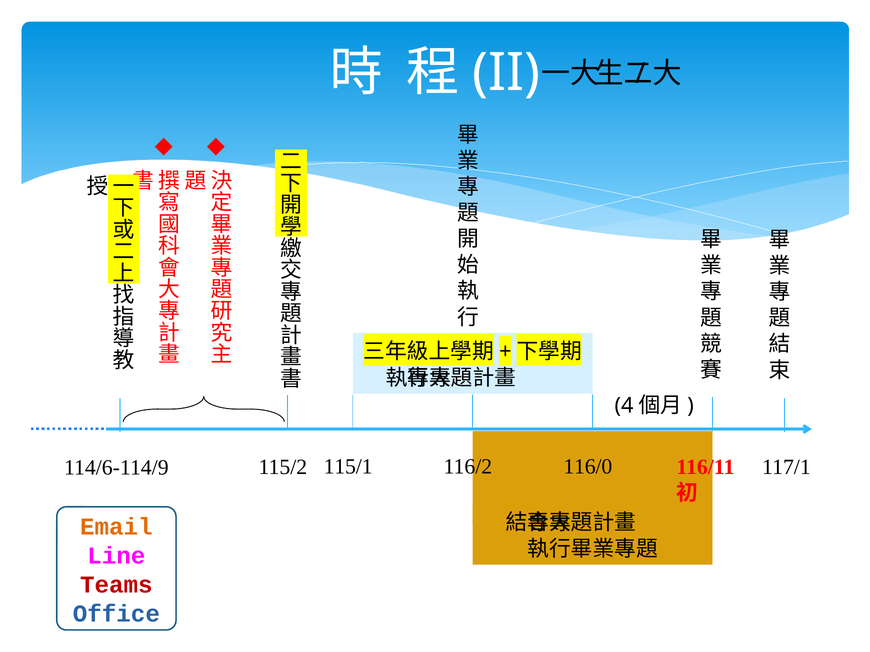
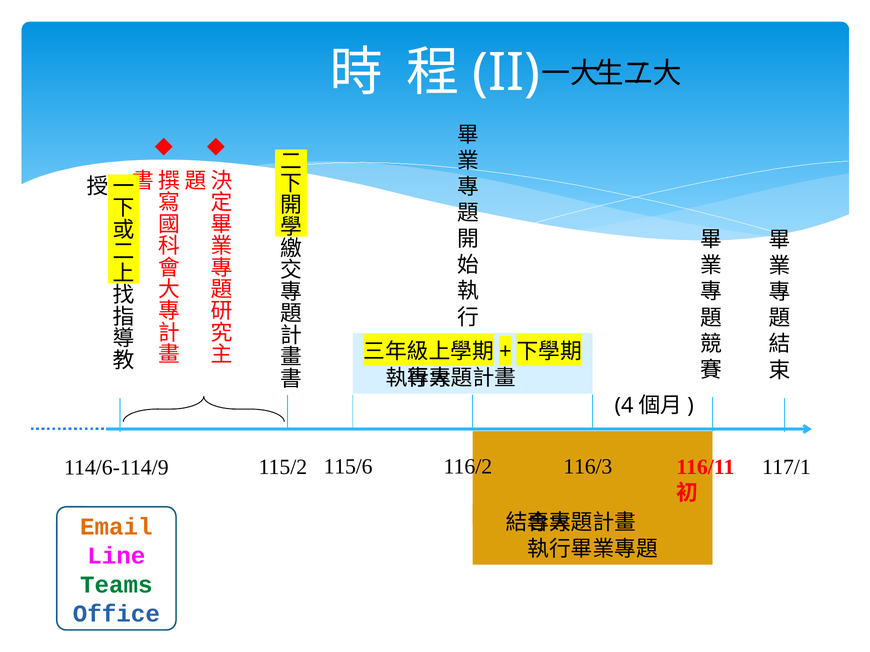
115/1: 115/1 -> 115/6
116/0: 116/0 -> 116/3
Teams colour: red -> green
